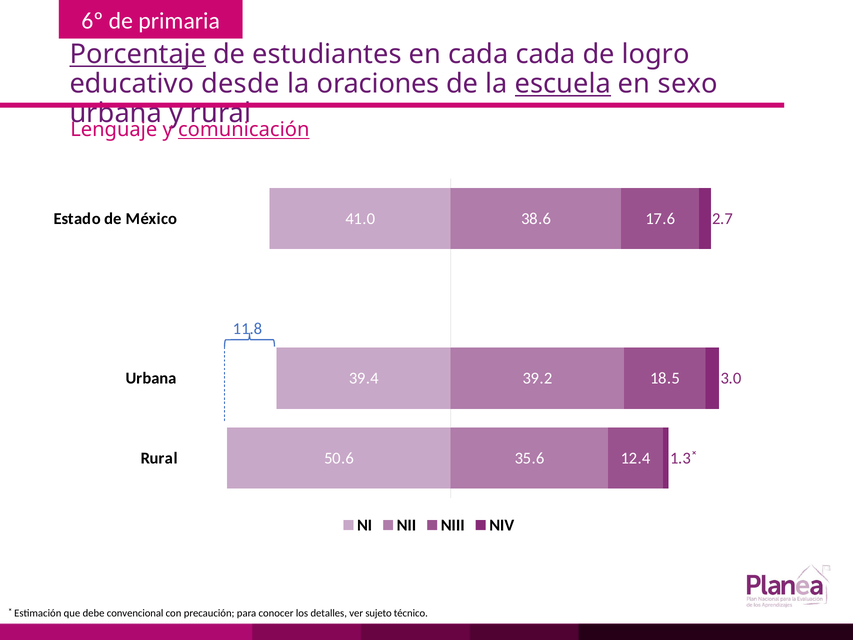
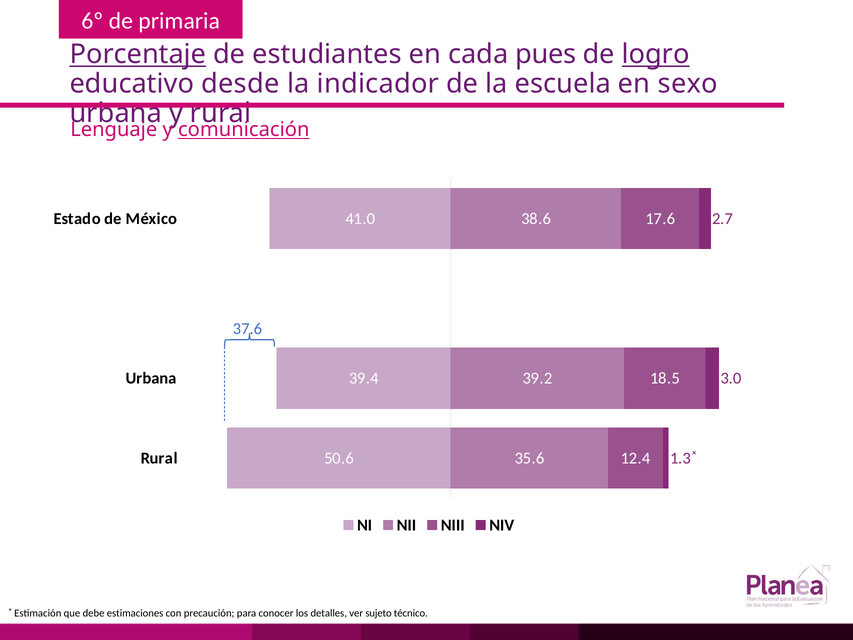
cada cada: cada -> pues
logro underline: none -> present
oraciones: oraciones -> indicador
escuela underline: present -> none
11.8: 11.8 -> 37.6
convencional: convencional -> estimaciones
